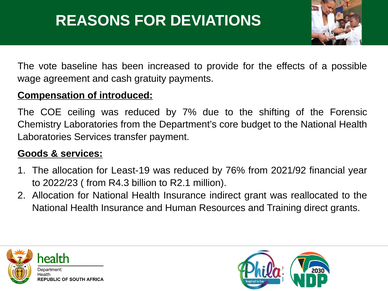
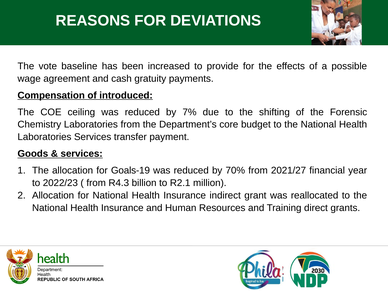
Least-19: Least-19 -> Goals-19
76%: 76% -> 70%
2021/92: 2021/92 -> 2021/27
